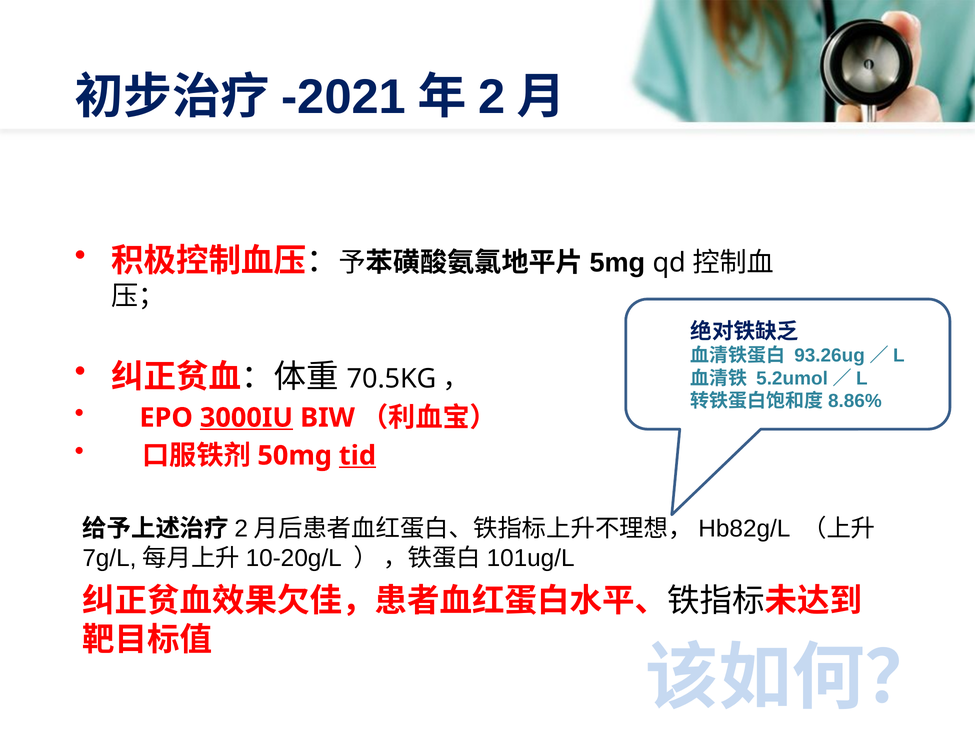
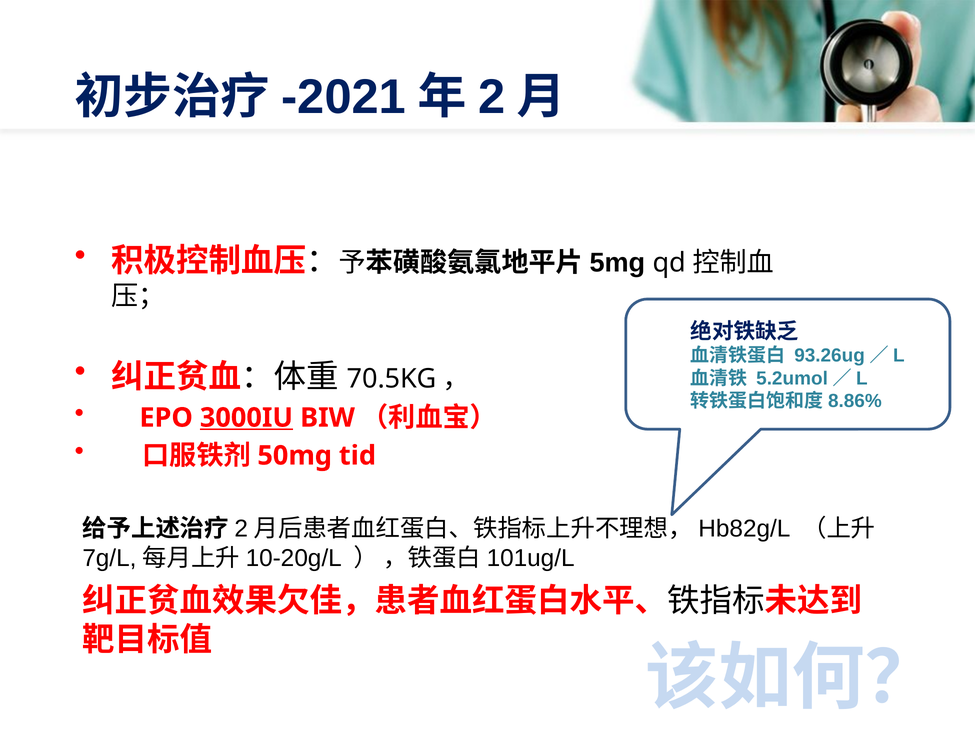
tid underline: present -> none
